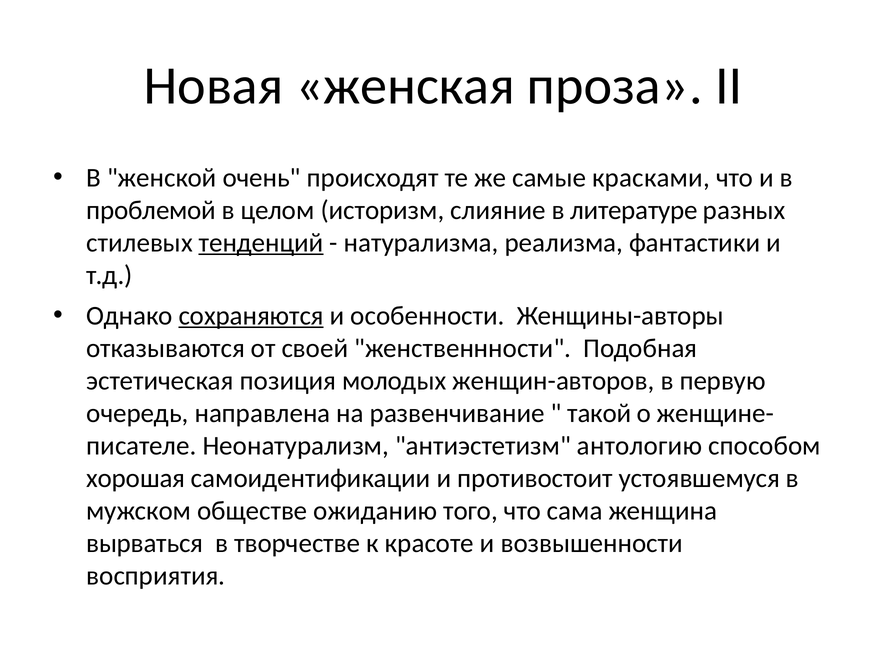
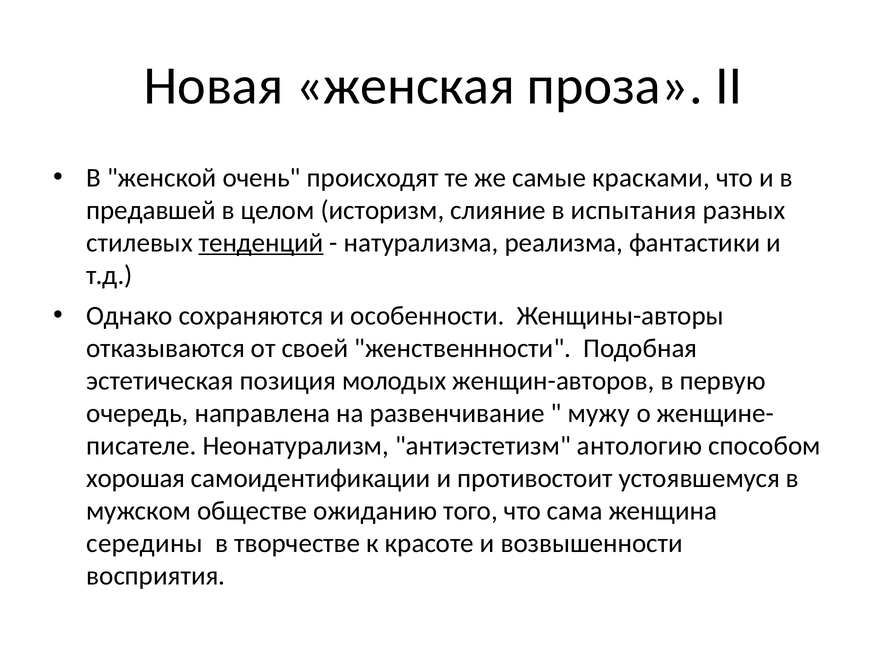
проблемой: проблемой -> предавшей
литературе: литературе -> испытания
сохраняются underline: present -> none
такой: такой -> мужу
вырваться: вырваться -> середины
